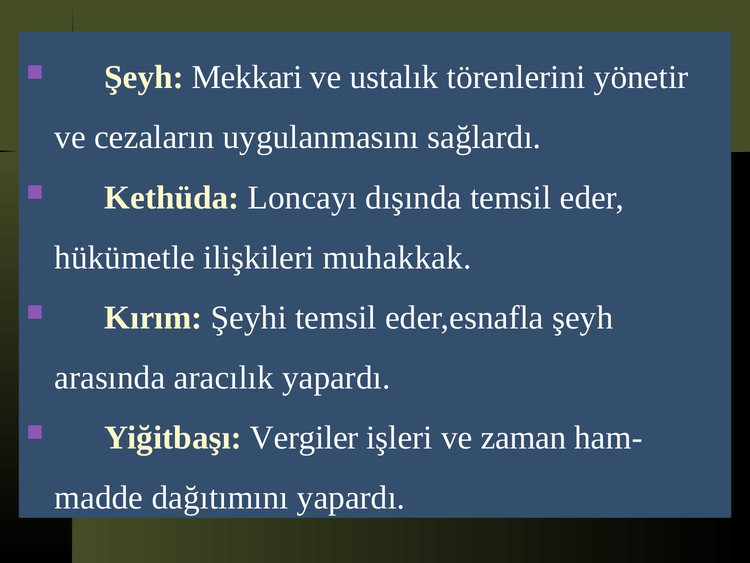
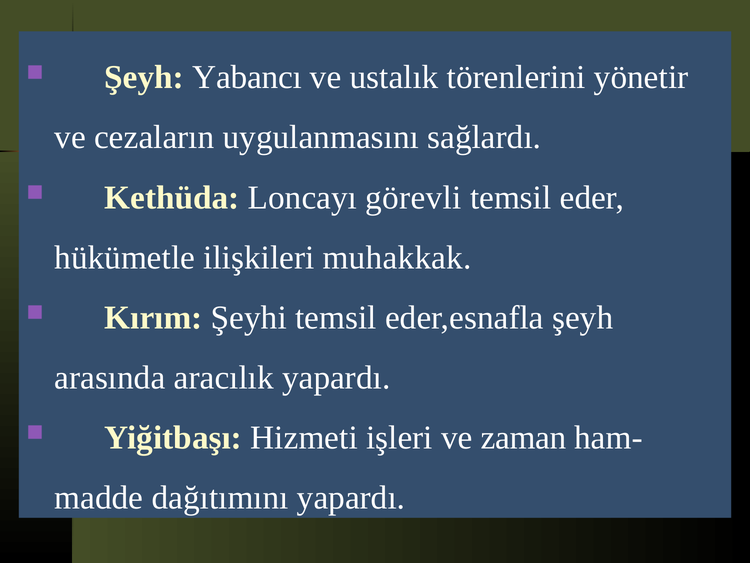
Mekkari: Mekkari -> Yabancı
dışında: dışında -> görevli
Vergiler: Vergiler -> Hizmeti
